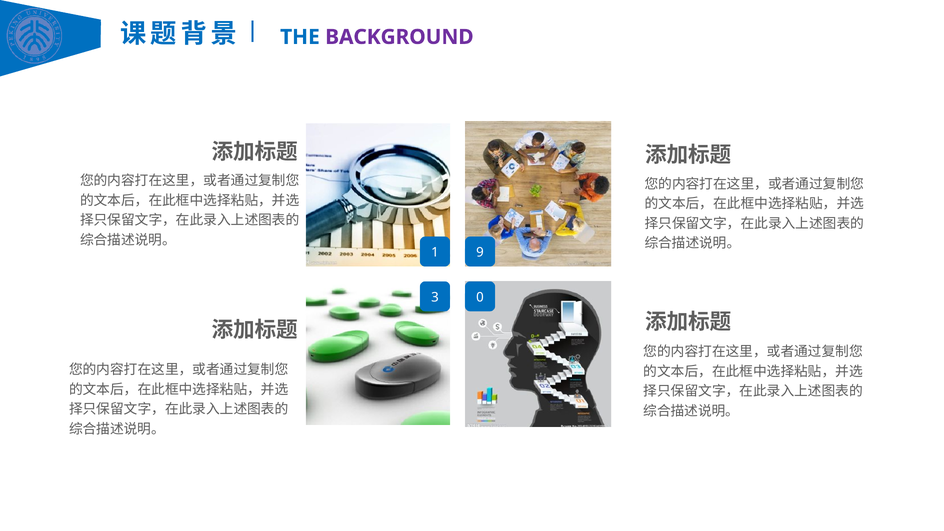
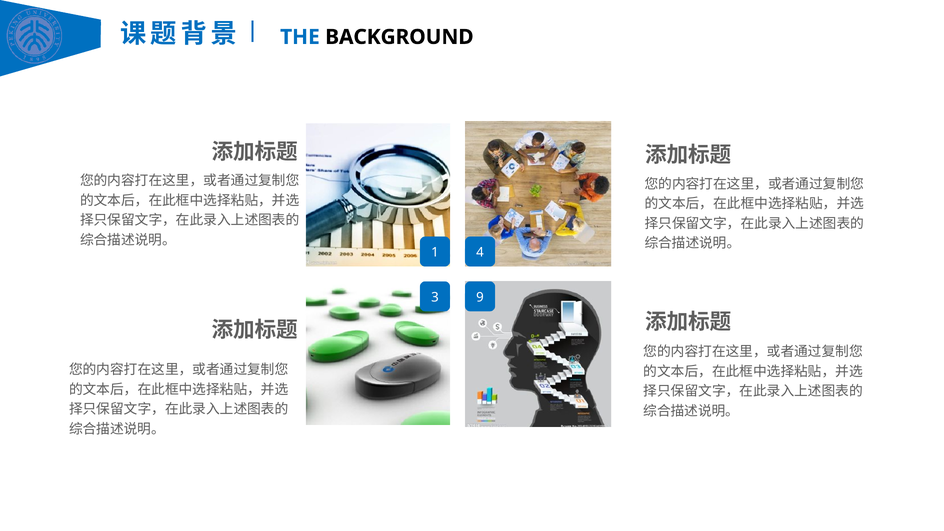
BACKGROUND colour: purple -> black
9: 9 -> 4
0: 0 -> 9
